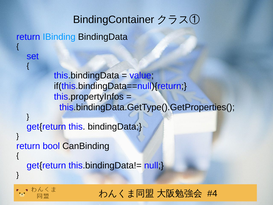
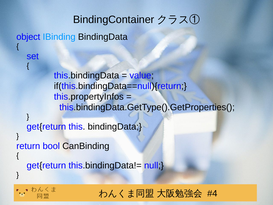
return at (28, 37): return -> object
